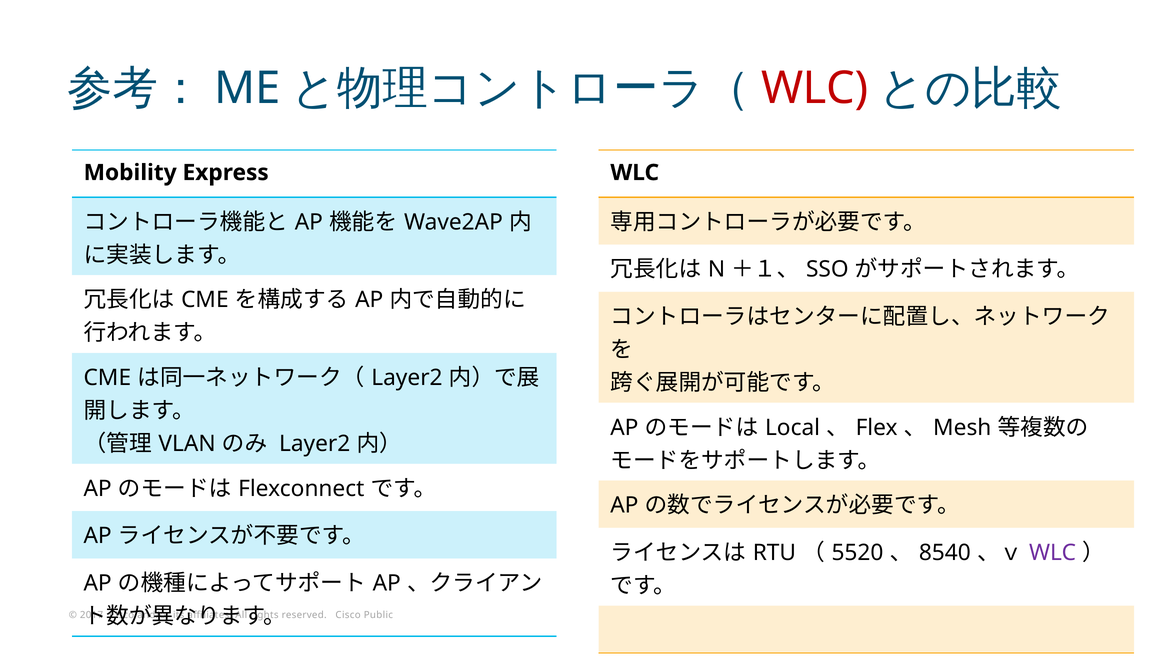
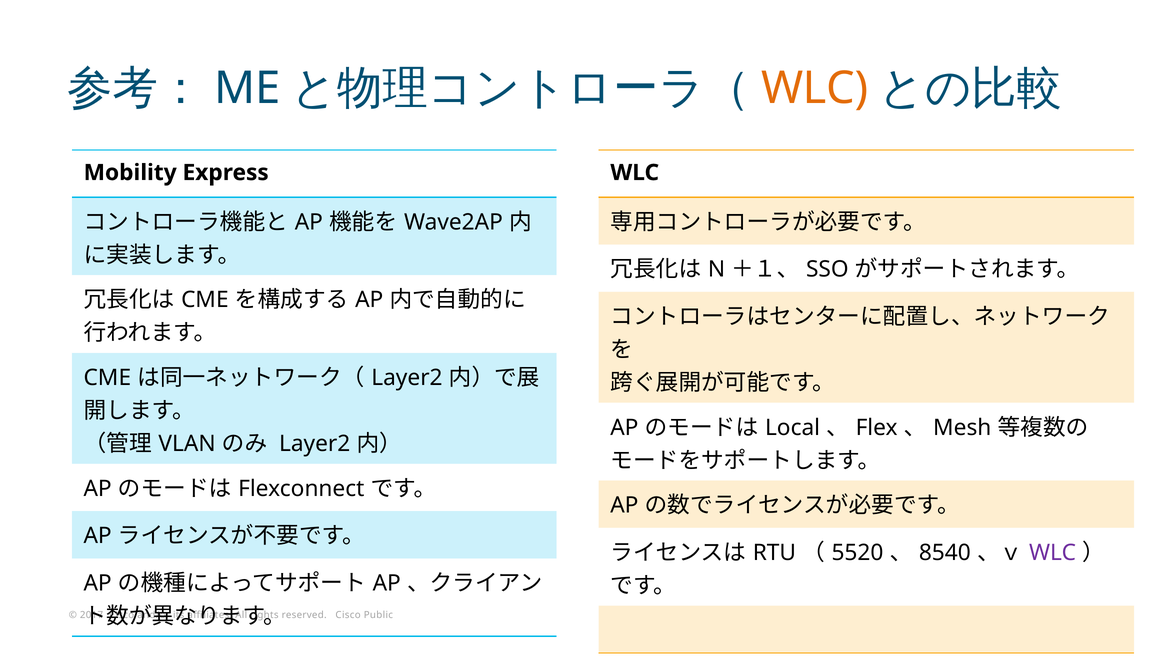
WLC at (815, 88) colour: red -> orange
